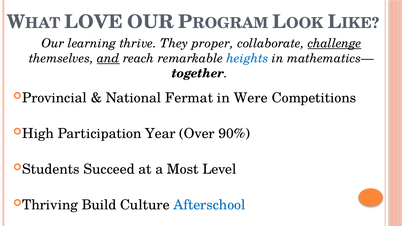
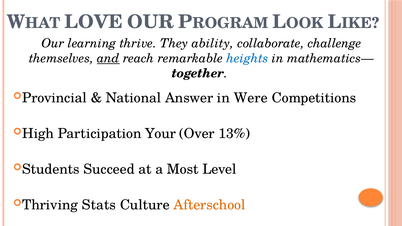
proper: proper -> ability
challenge underline: present -> none
Fermat: Fermat -> Answer
Year: Year -> Your
90%: 90% -> 13%
Build: Build -> Stats
Afterschool colour: blue -> orange
